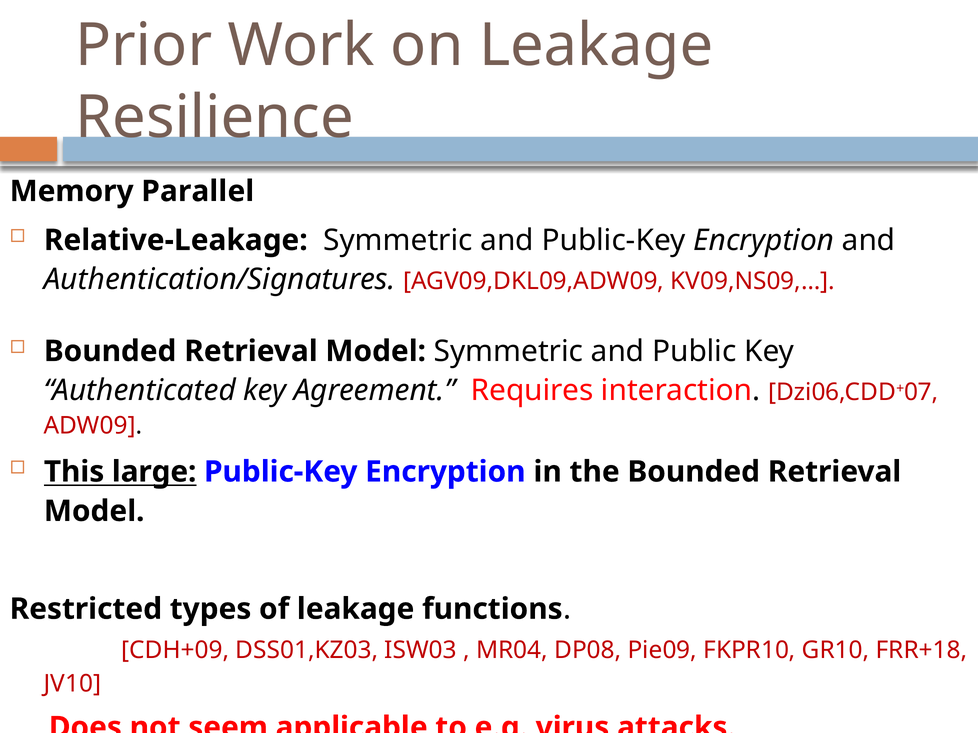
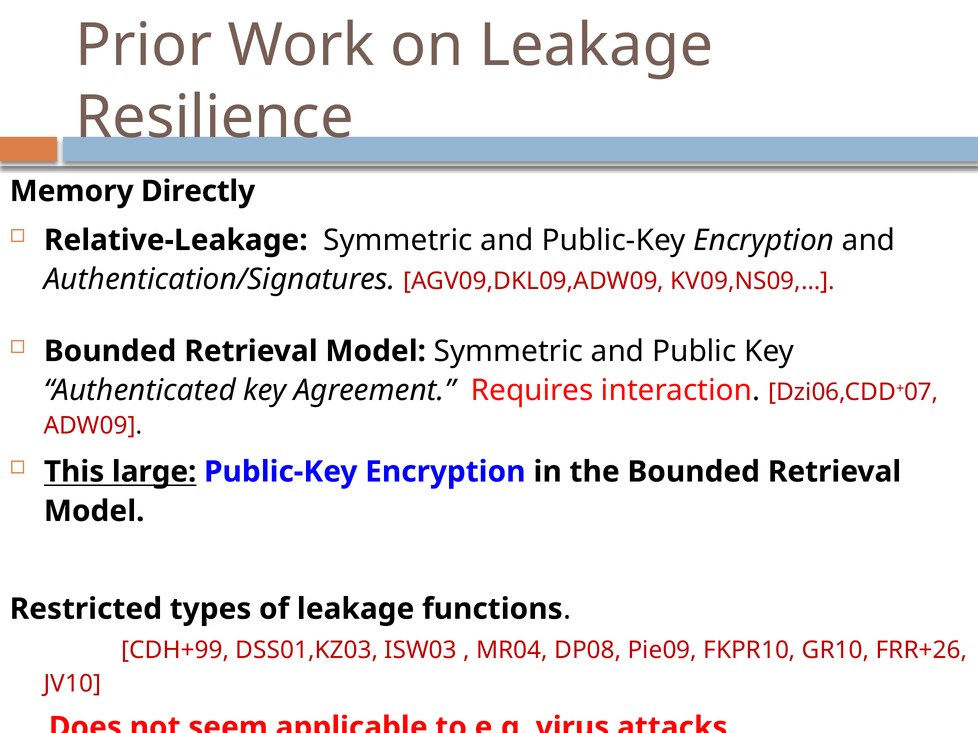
Parallel: Parallel -> Directly
CDH+09: CDH+09 -> CDH+99
FRR+18: FRR+18 -> FRR+26
